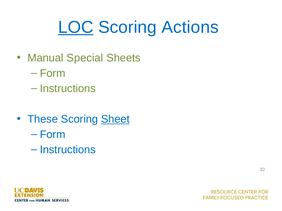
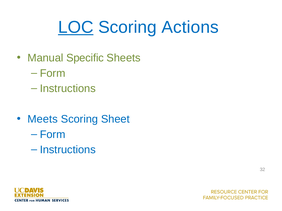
Special: Special -> Specific
These: These -> Meets
Sheet underline: present -> none
